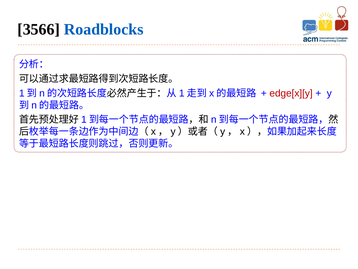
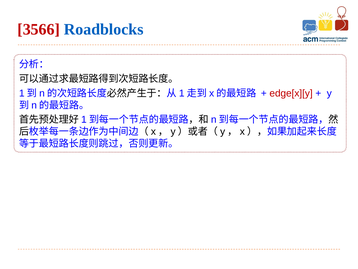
3566 colour: black -> red
